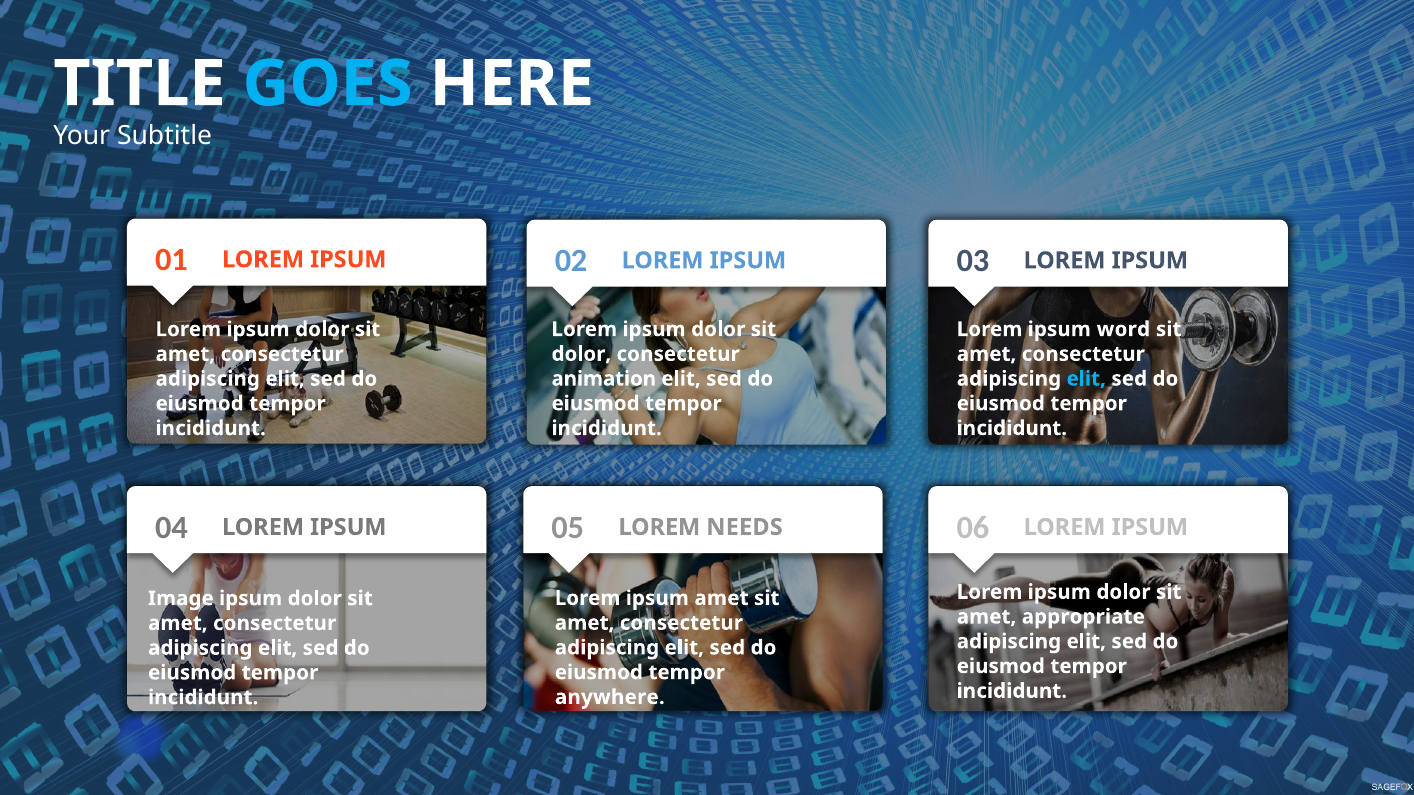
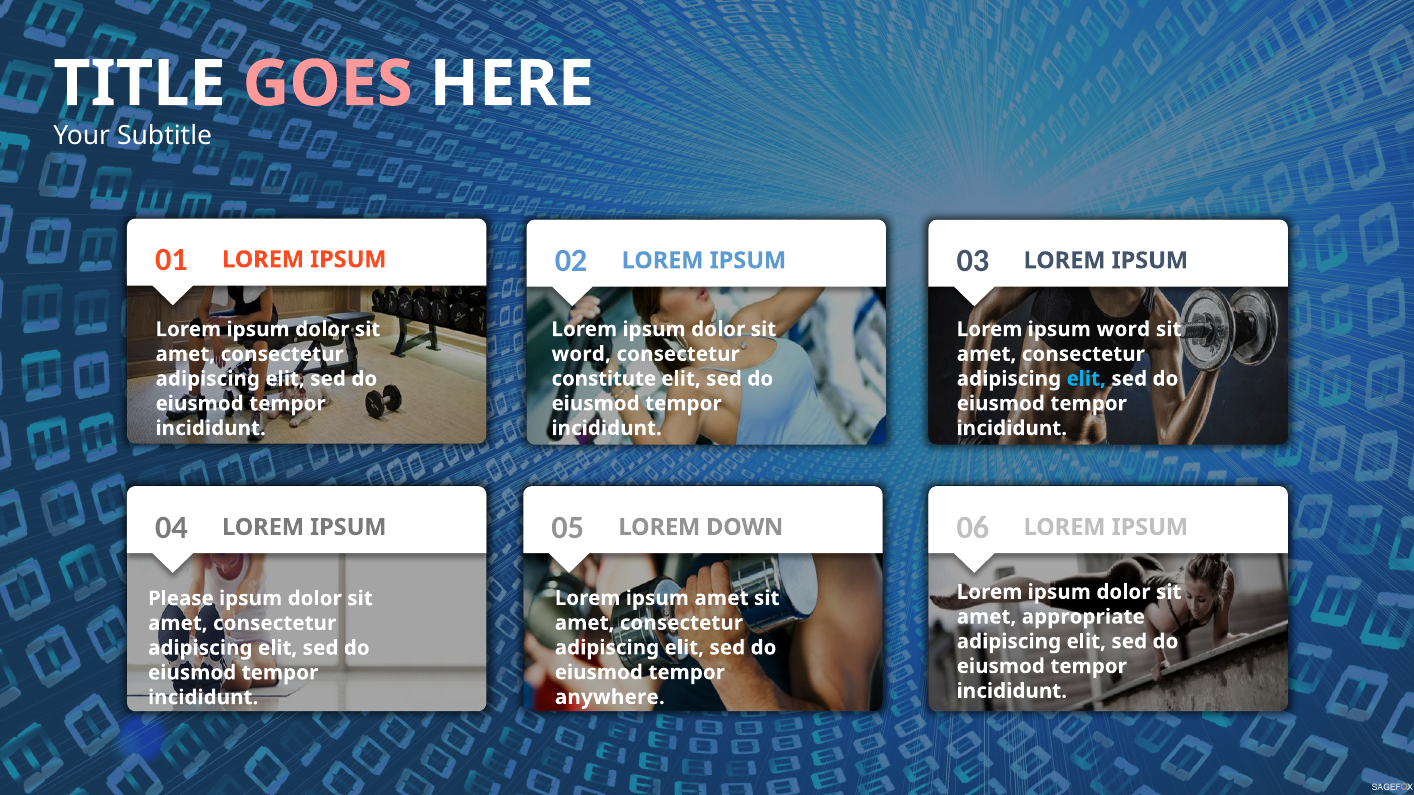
GOES colour: light blue -> pink
dolor at (581, 354): dolor -> word
animation: animation -> constitute
NEEDS: NEEDS -> DOWN
Image: Image -> Please
